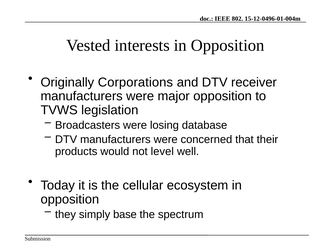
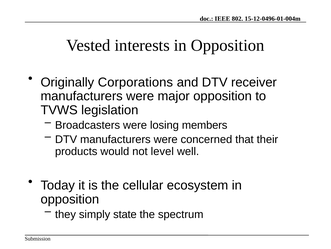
database: database -> members
base: base -> state
